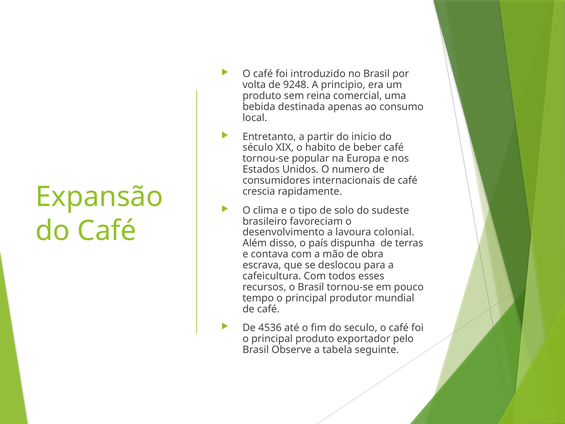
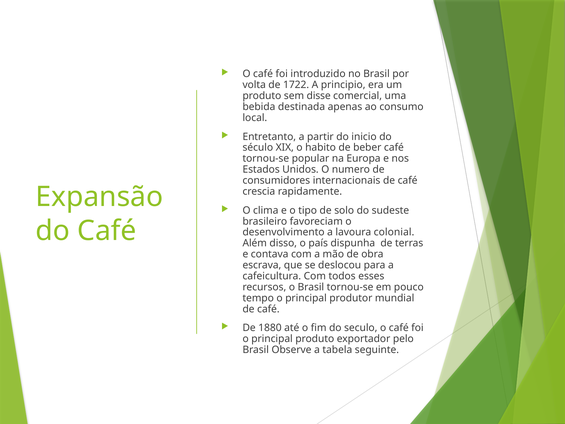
9248: 9248 -> 1722
reina: reina -> disse
4536: 4536 -> 1880
